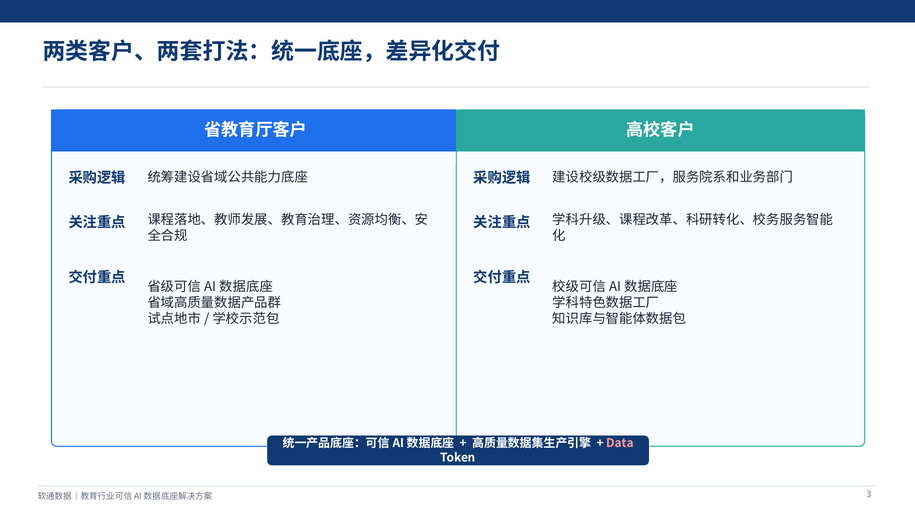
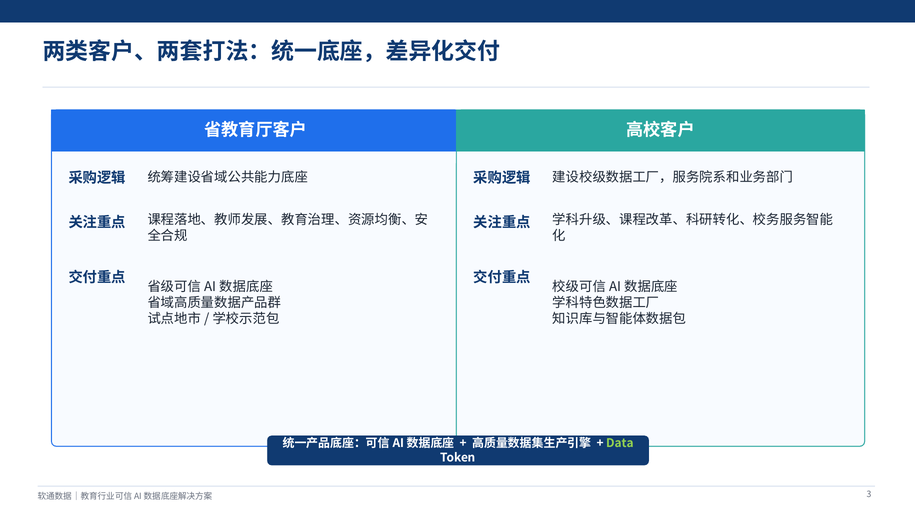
Data colour: pink -> light green
